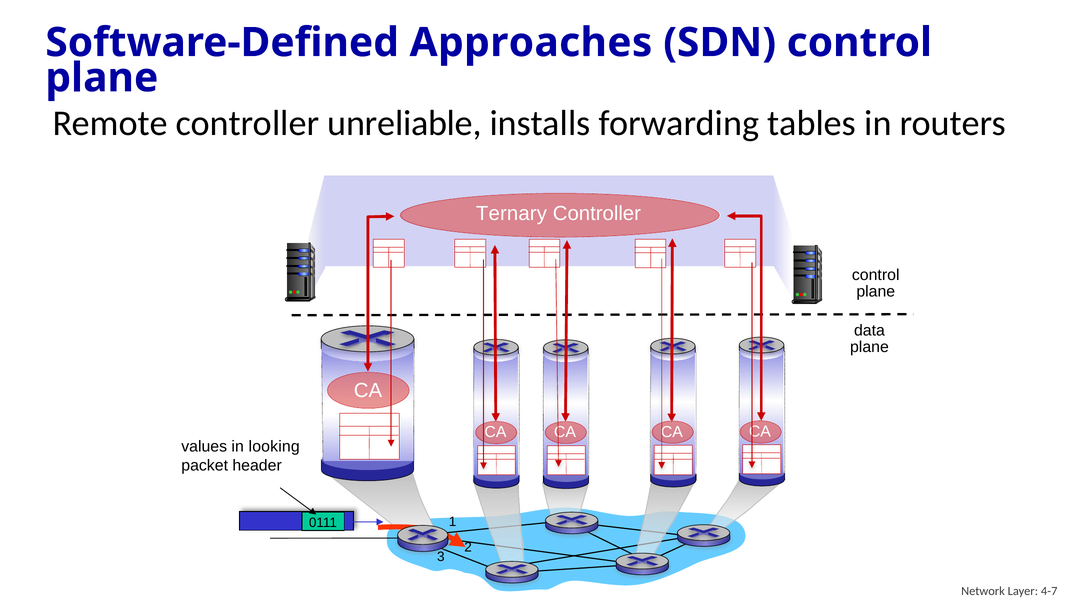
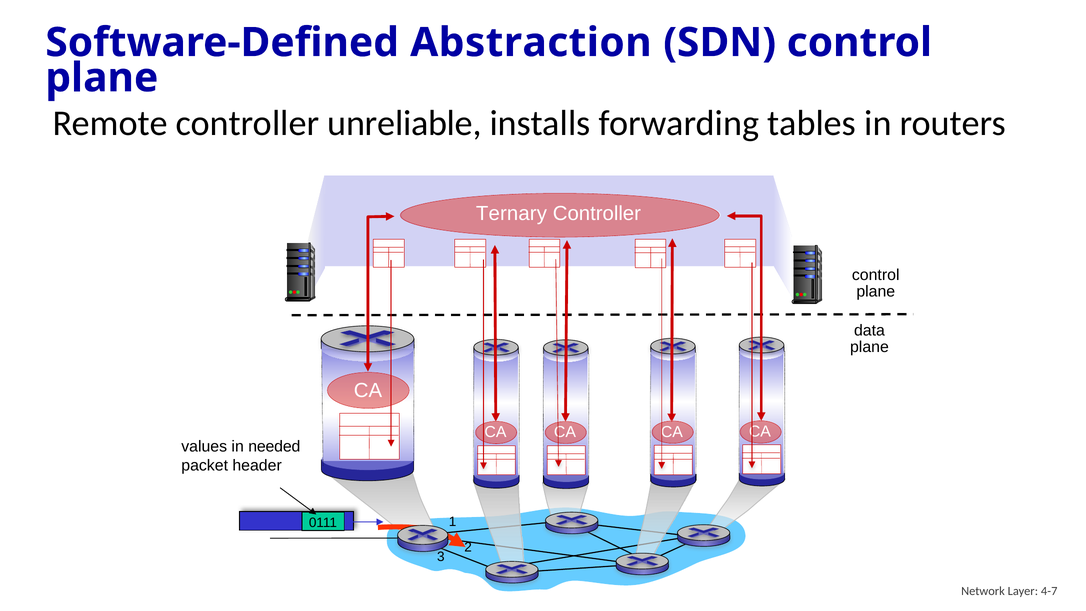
Approaches: Approaches -> Abstraction
looking: looking -> needed
